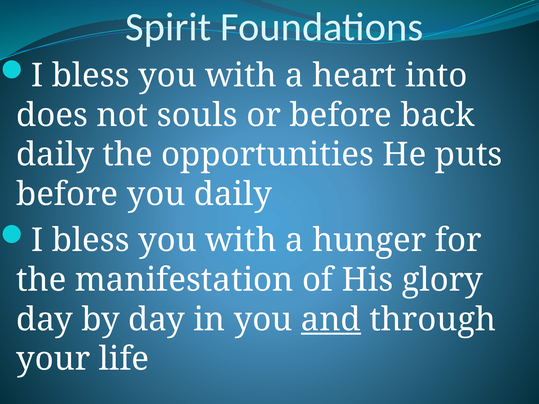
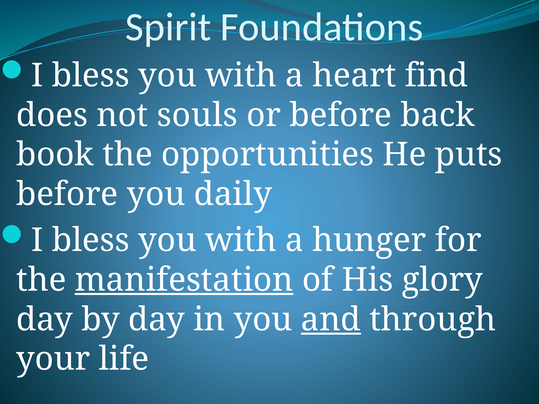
into: into -> find
daily at (55, 155): daily -> book
manifestation underline: none -> present
